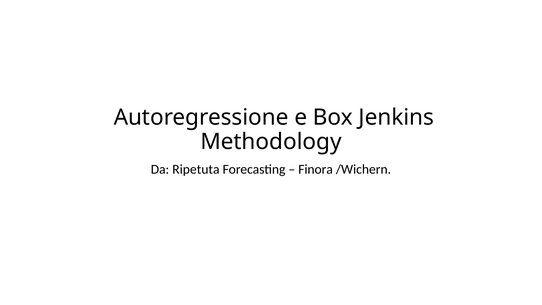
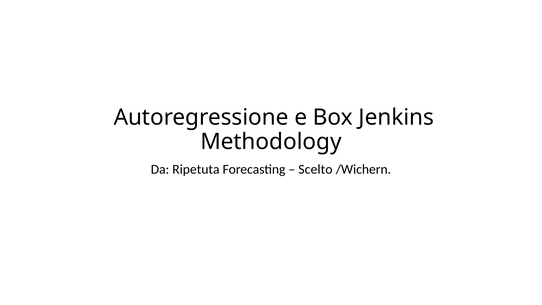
Finora: Finora -> Scelto
